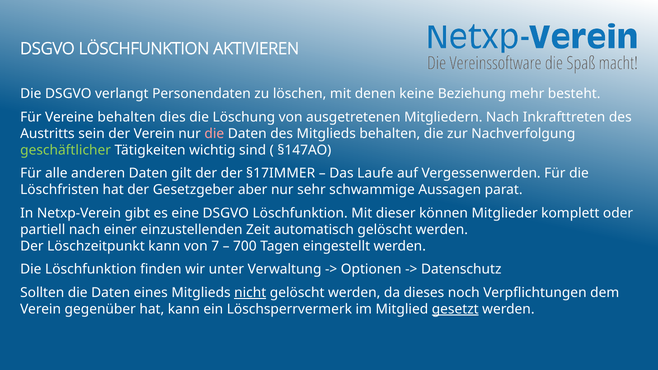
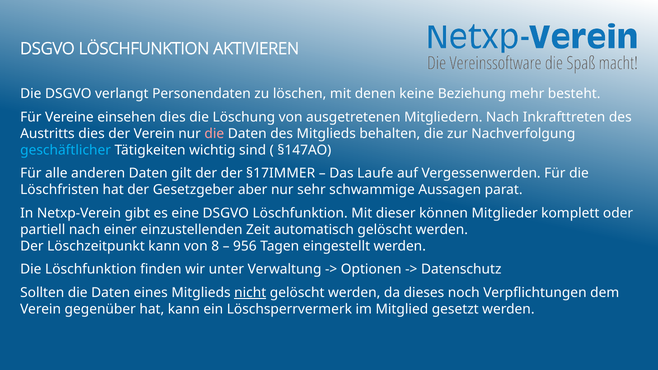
Vereine behalten: behalten -> einsehen
Austritts sein: sein -> dies
geschäftlicher colour: light green -> light blue
7: 7 -> 8
700: 700 -> 956
gesetzt underline: present -> none
